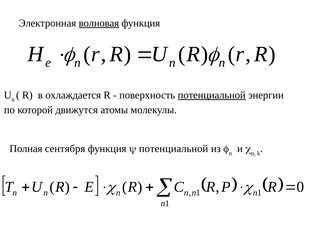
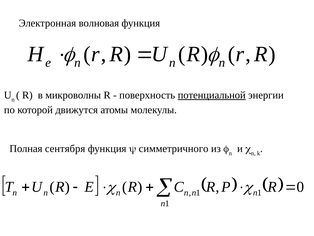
волновая underline: present -> none
охлаждается: охлаждается -> микроволны
потенциальной at (174, 148): потенциальной -> симметричного
